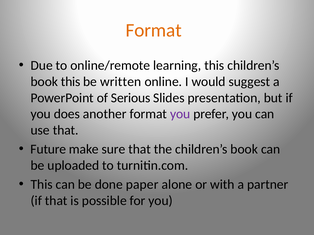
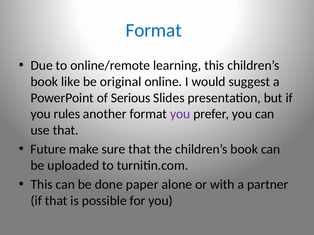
Format at (154, 30) colour: orange -> blue
book this: this -> like
written: written -> original
does: does -> rules
